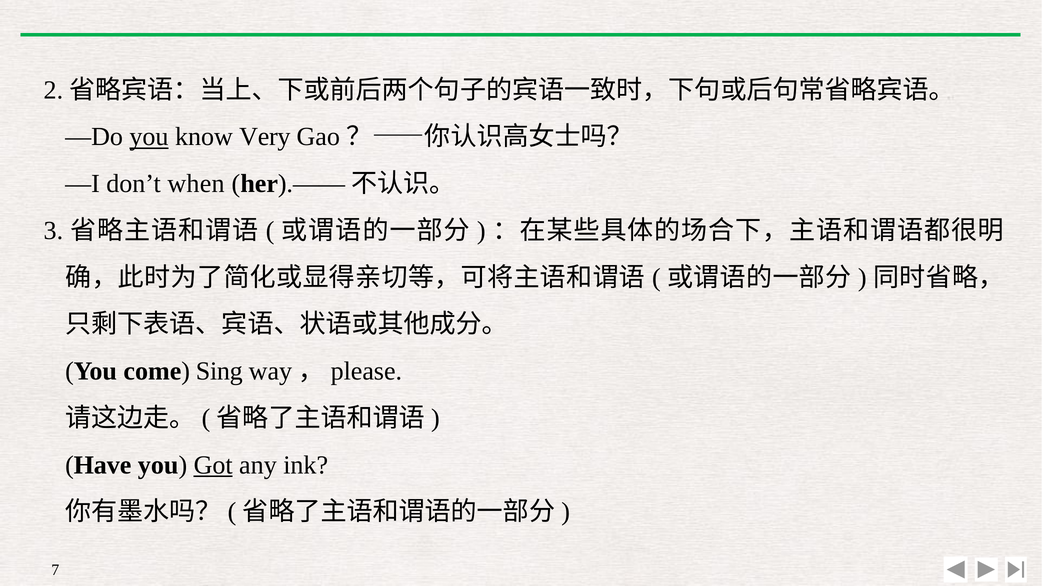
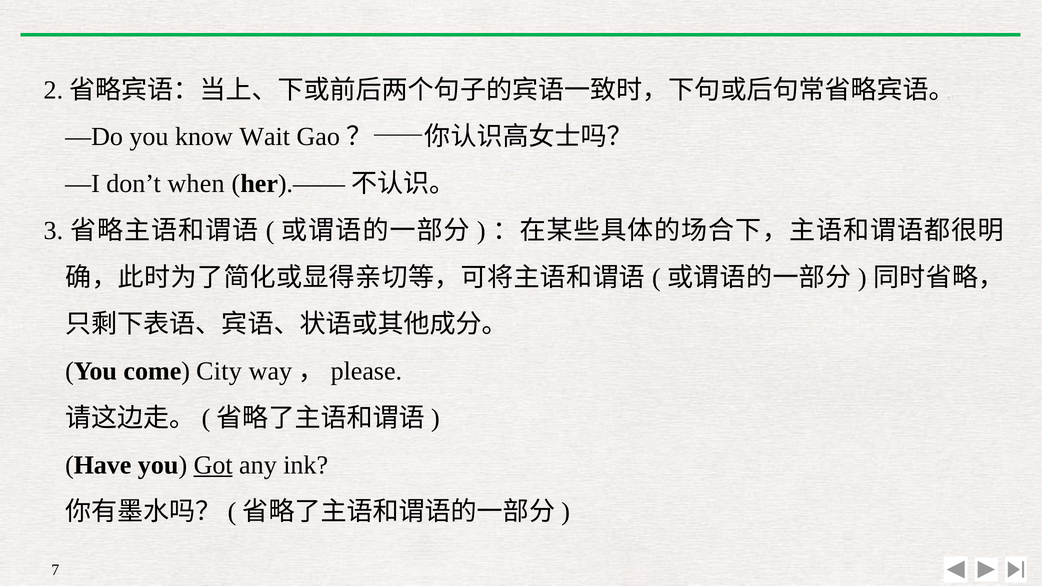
you at (149, 137) underline: present -> none
Very: Very -> Wait
Sing: Sing -> City
